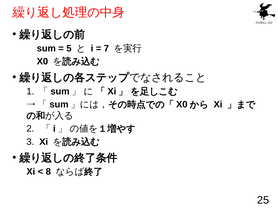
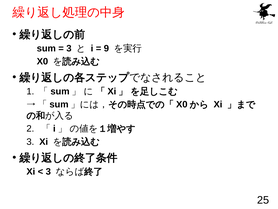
5 at (69, 48): 5 -> 3
7: 7 -> 9
8 at (48, 171): 8 -> 3
